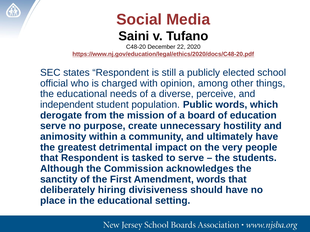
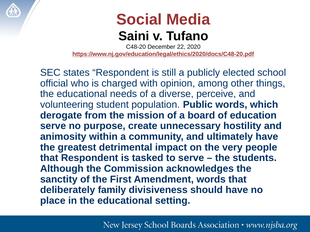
independent: independent -> volunteering
hiring: hiring -> family
